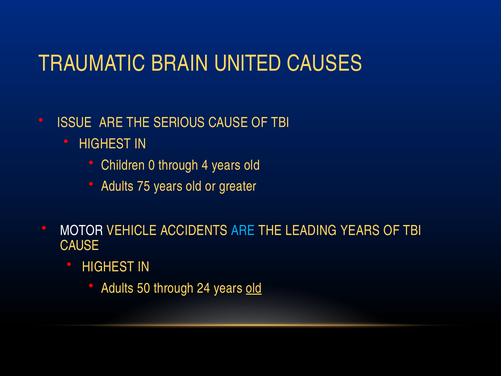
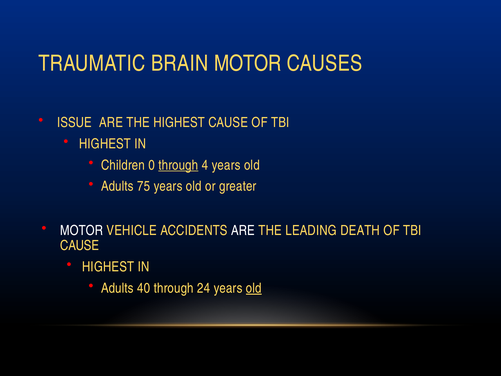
BRAIN UNITED: UNITED -> MOTOR
THE SERIOUS: SERIOUS -> HIGHEST
through at (178, 165) underline: none -> present
ARE at (243, 230) colour: light blue -> white
LEADING YEARS: YEARS -> DEATH
50: 50 -> 40
